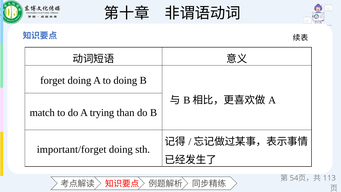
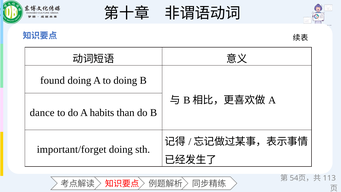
forget: forget -> found
match: match -> dance
trying: trying -> habits
